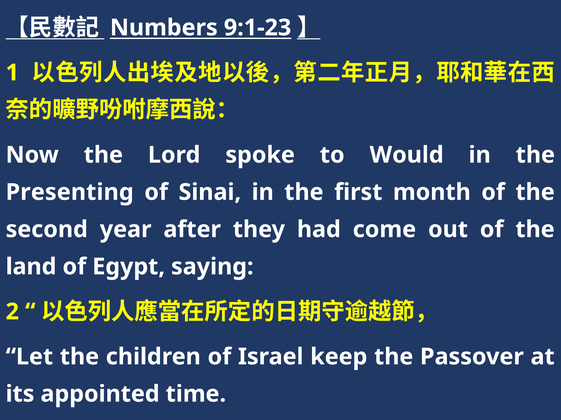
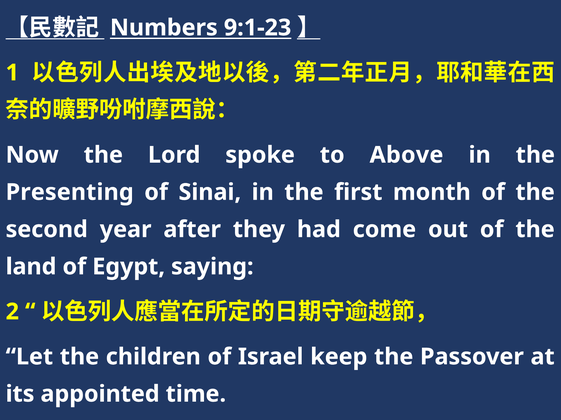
Would: Would -> Above
